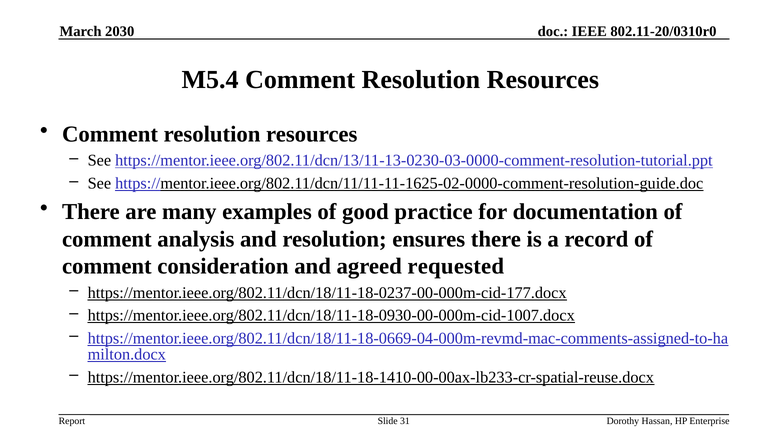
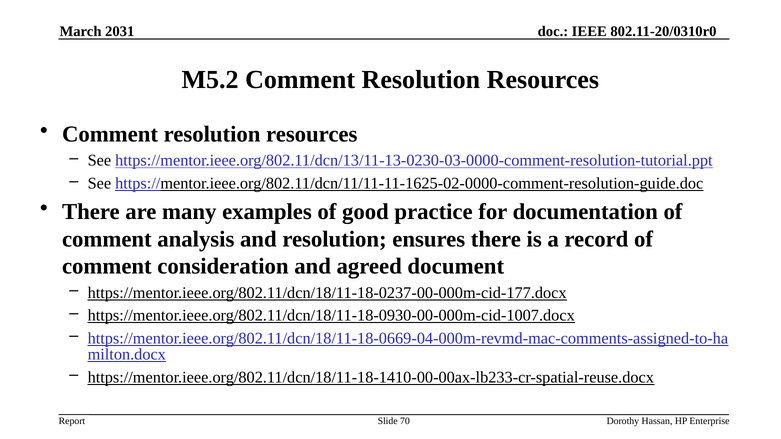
2030: 2030 -> 2031
M5.4: M5.4 -> M5.2
requested: requested -> document
31: 31 -> 70
